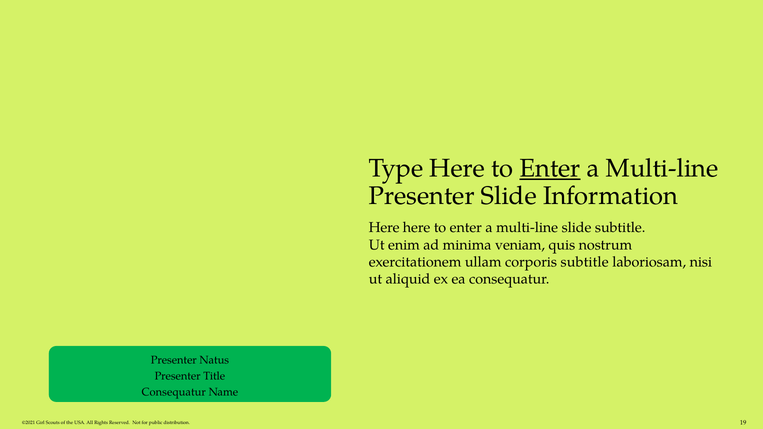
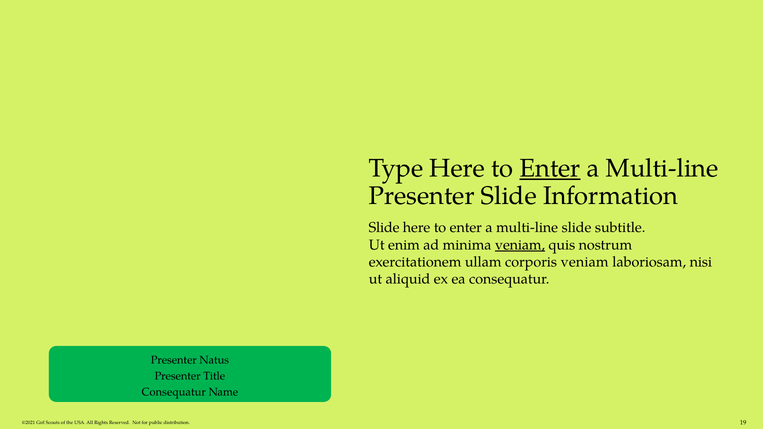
Here at (384, 228): Here -> Slide
veniam at (520, 245) underline: none -> present
corporis subtitle: subtitle -> veniam
